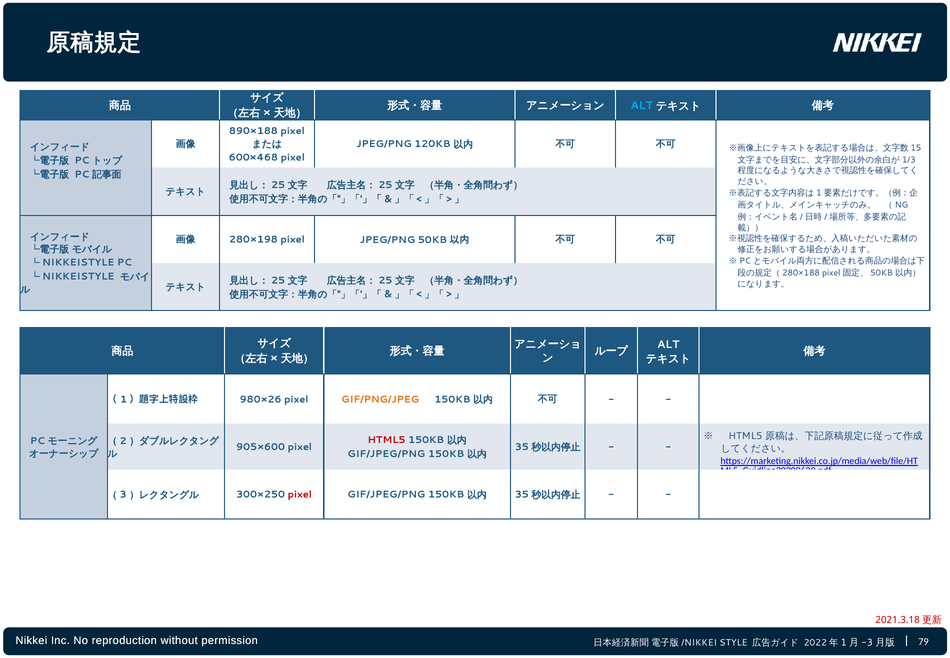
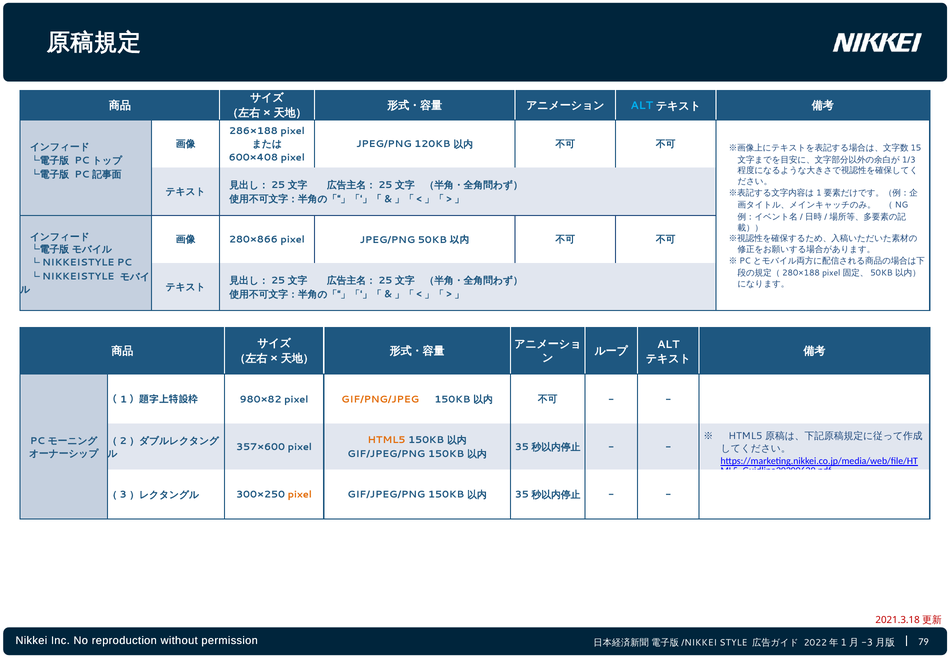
890×188: 890×188 -> 286×188
600×468: 600×468 -> 600×408
280×198: 280×198 -> 280×866
980×26: 980×26 -> 980×82
HTML5 at (387, 440) colour: red -> orange
905×600: 905×600 -> 357×600
pixel at (300, 494) colour: red -> orange
